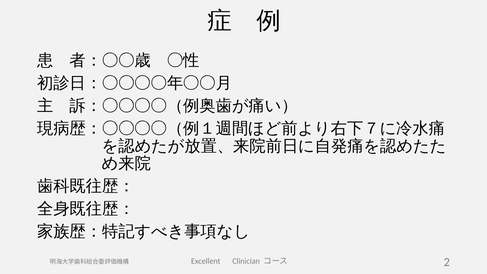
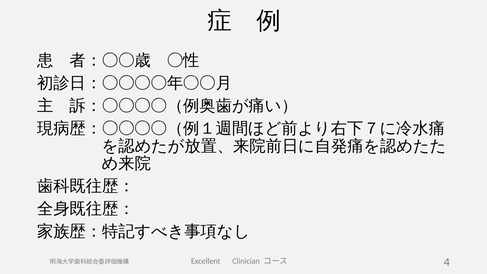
2: 2 -> 4
